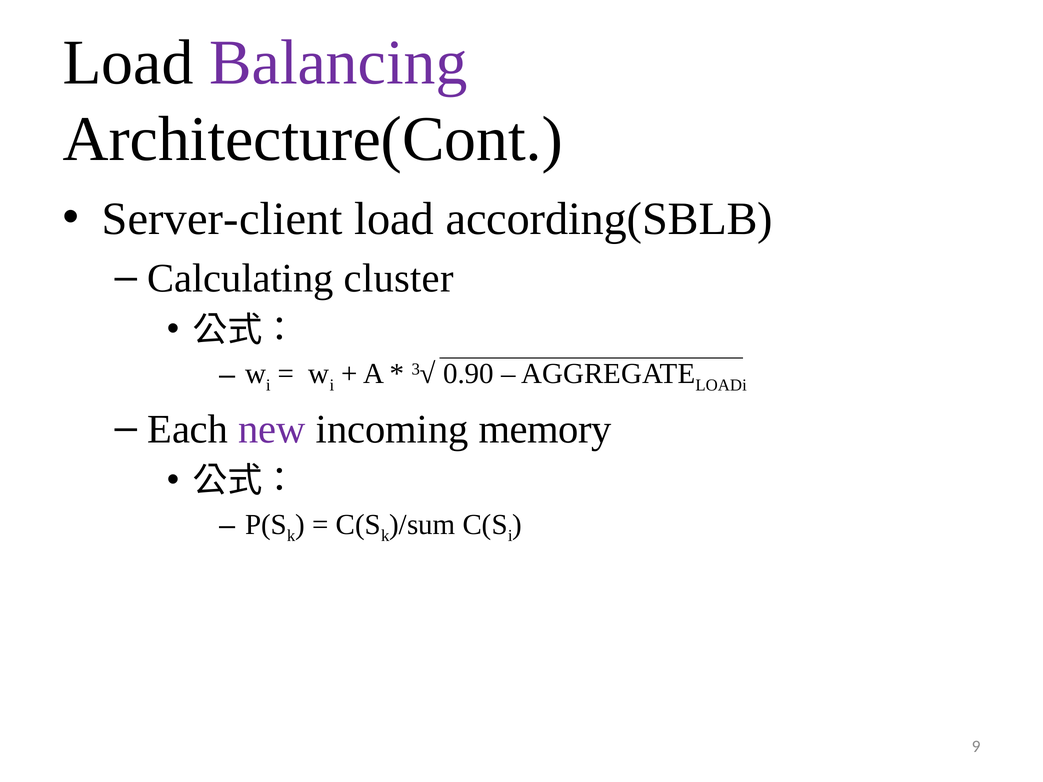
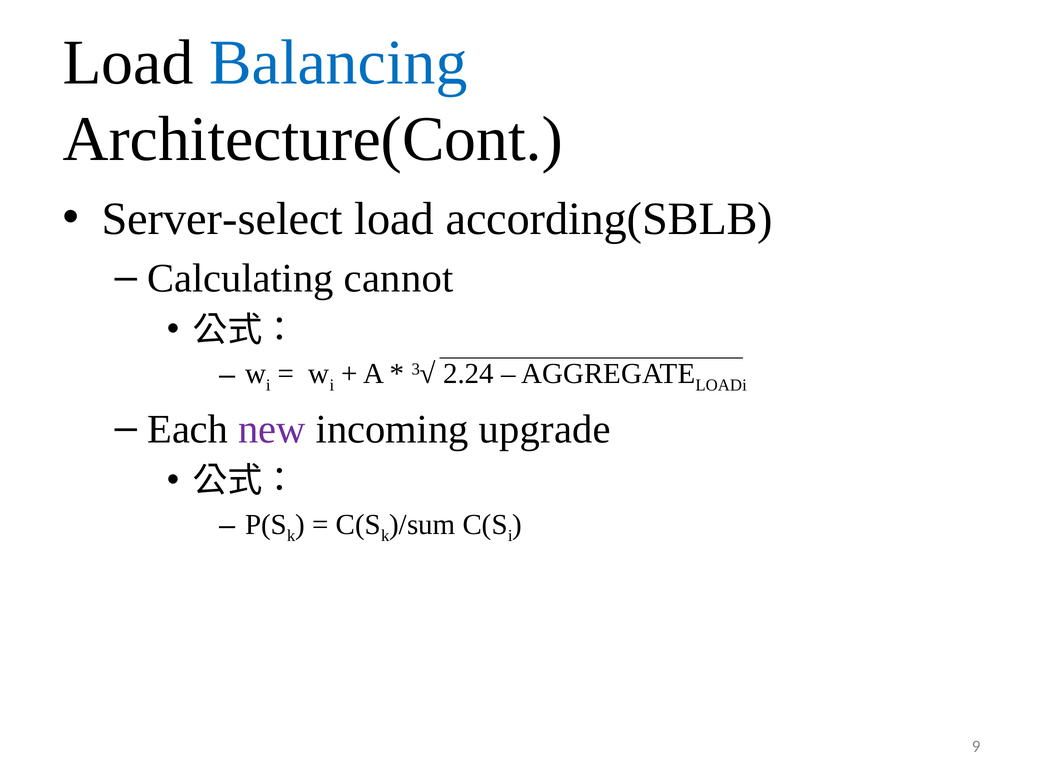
Balancing colour: purple -> blue
Server-client: Server-client -> Server-select
cluster: cluster -> cannot
0.90: 0.90 -> 2.24
memory: memory -> upgrade
